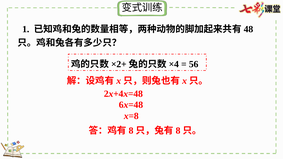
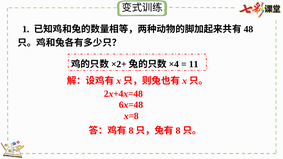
56: 56 -> 11
